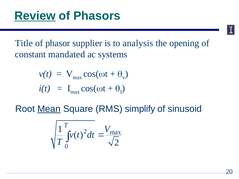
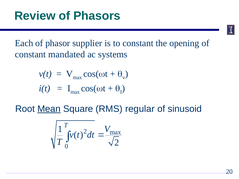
Review underline: present -> none
Title: Title -> Each
to analysis: analysis -> constant
simplify: simplify -> regular
